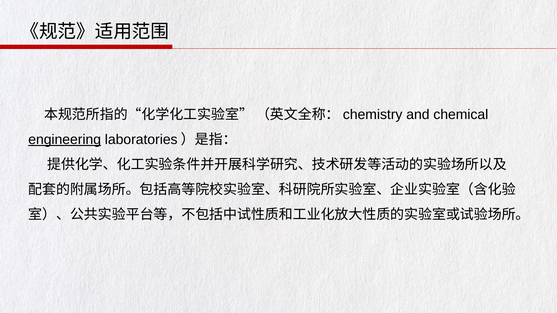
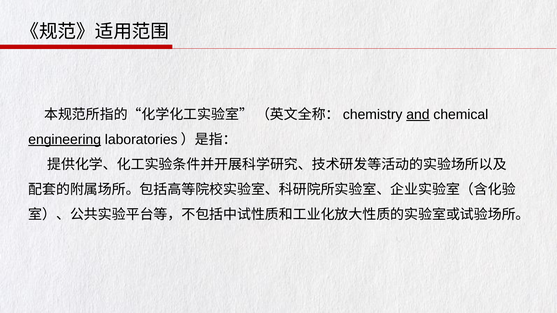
and underline: none -> present
